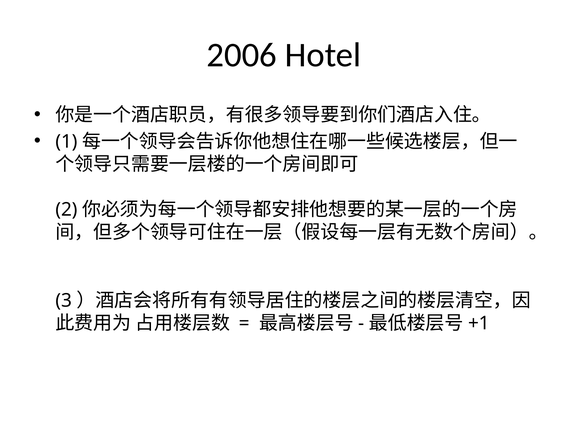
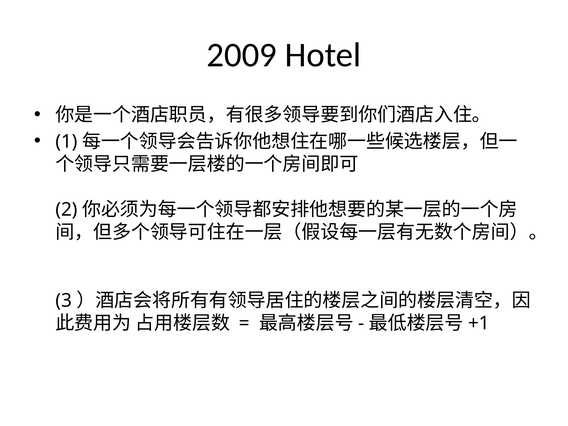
2006: 2006 -> 2009
